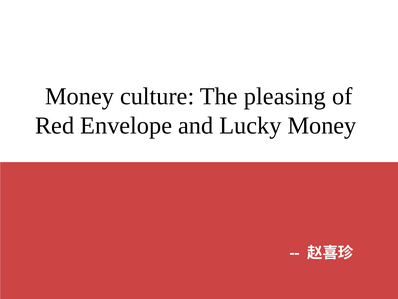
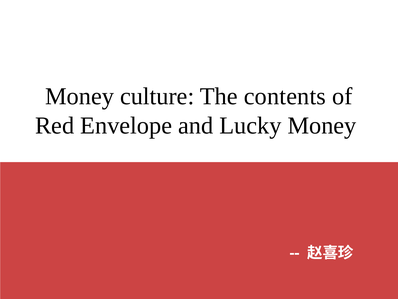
pleasing: pleasing -> contents
